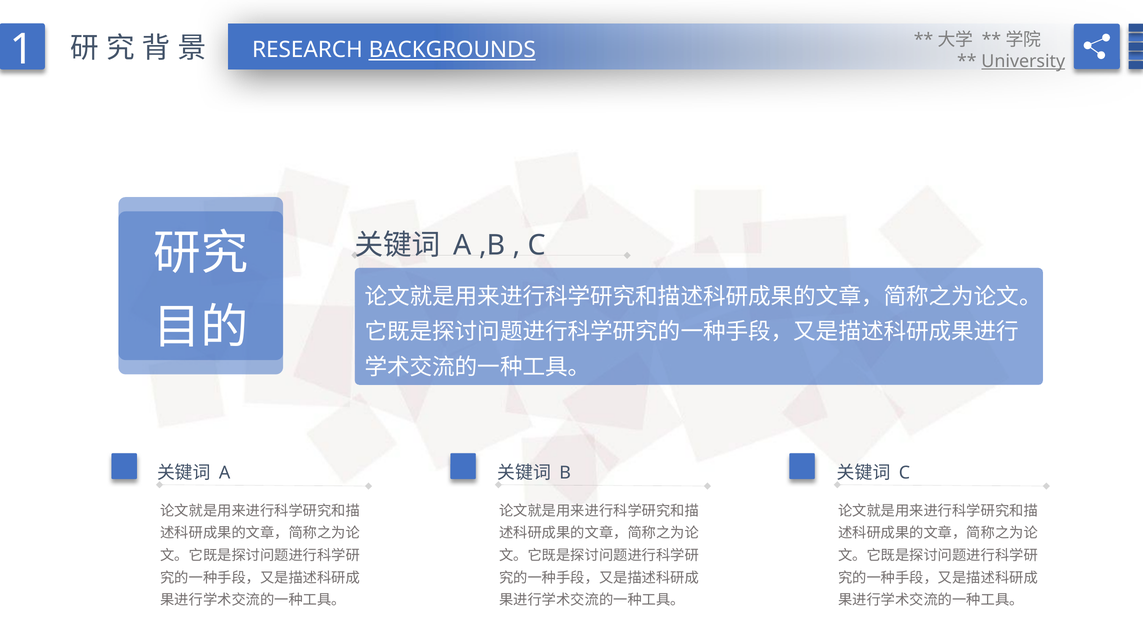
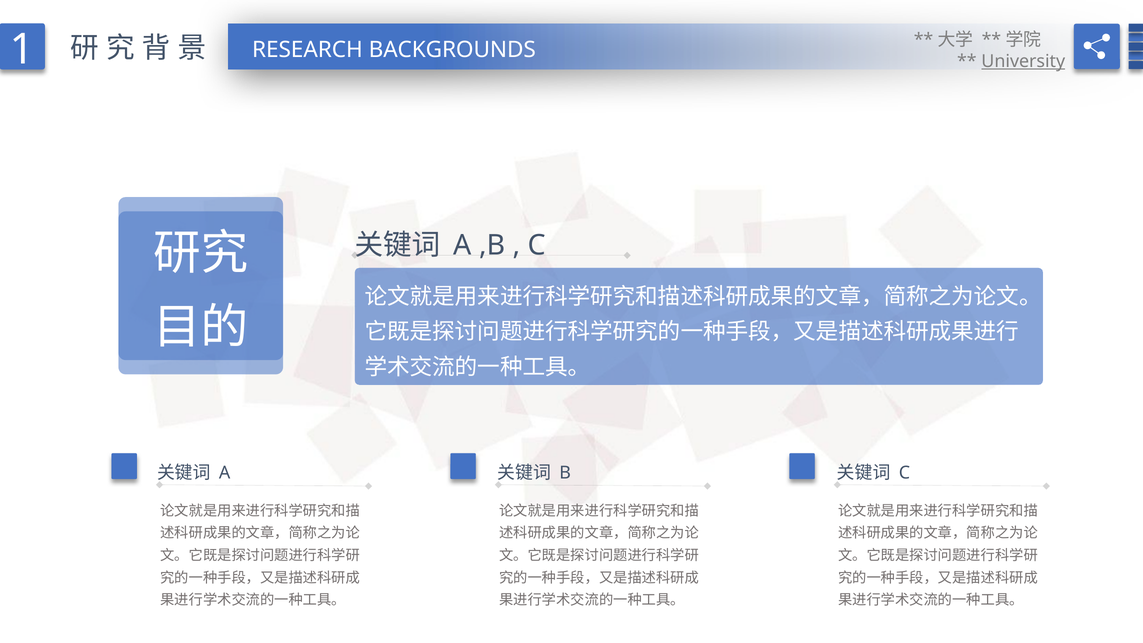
BACKGROUNDS underline: present -> none
